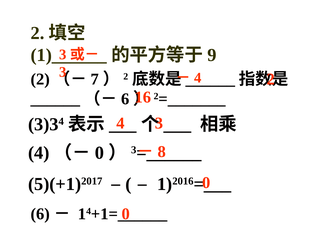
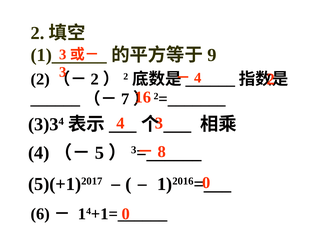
7 at (95, 79): 7 -> 2
6 at (125, 99): 6 -> 7
0 at (99, 153): 0 -> 5
